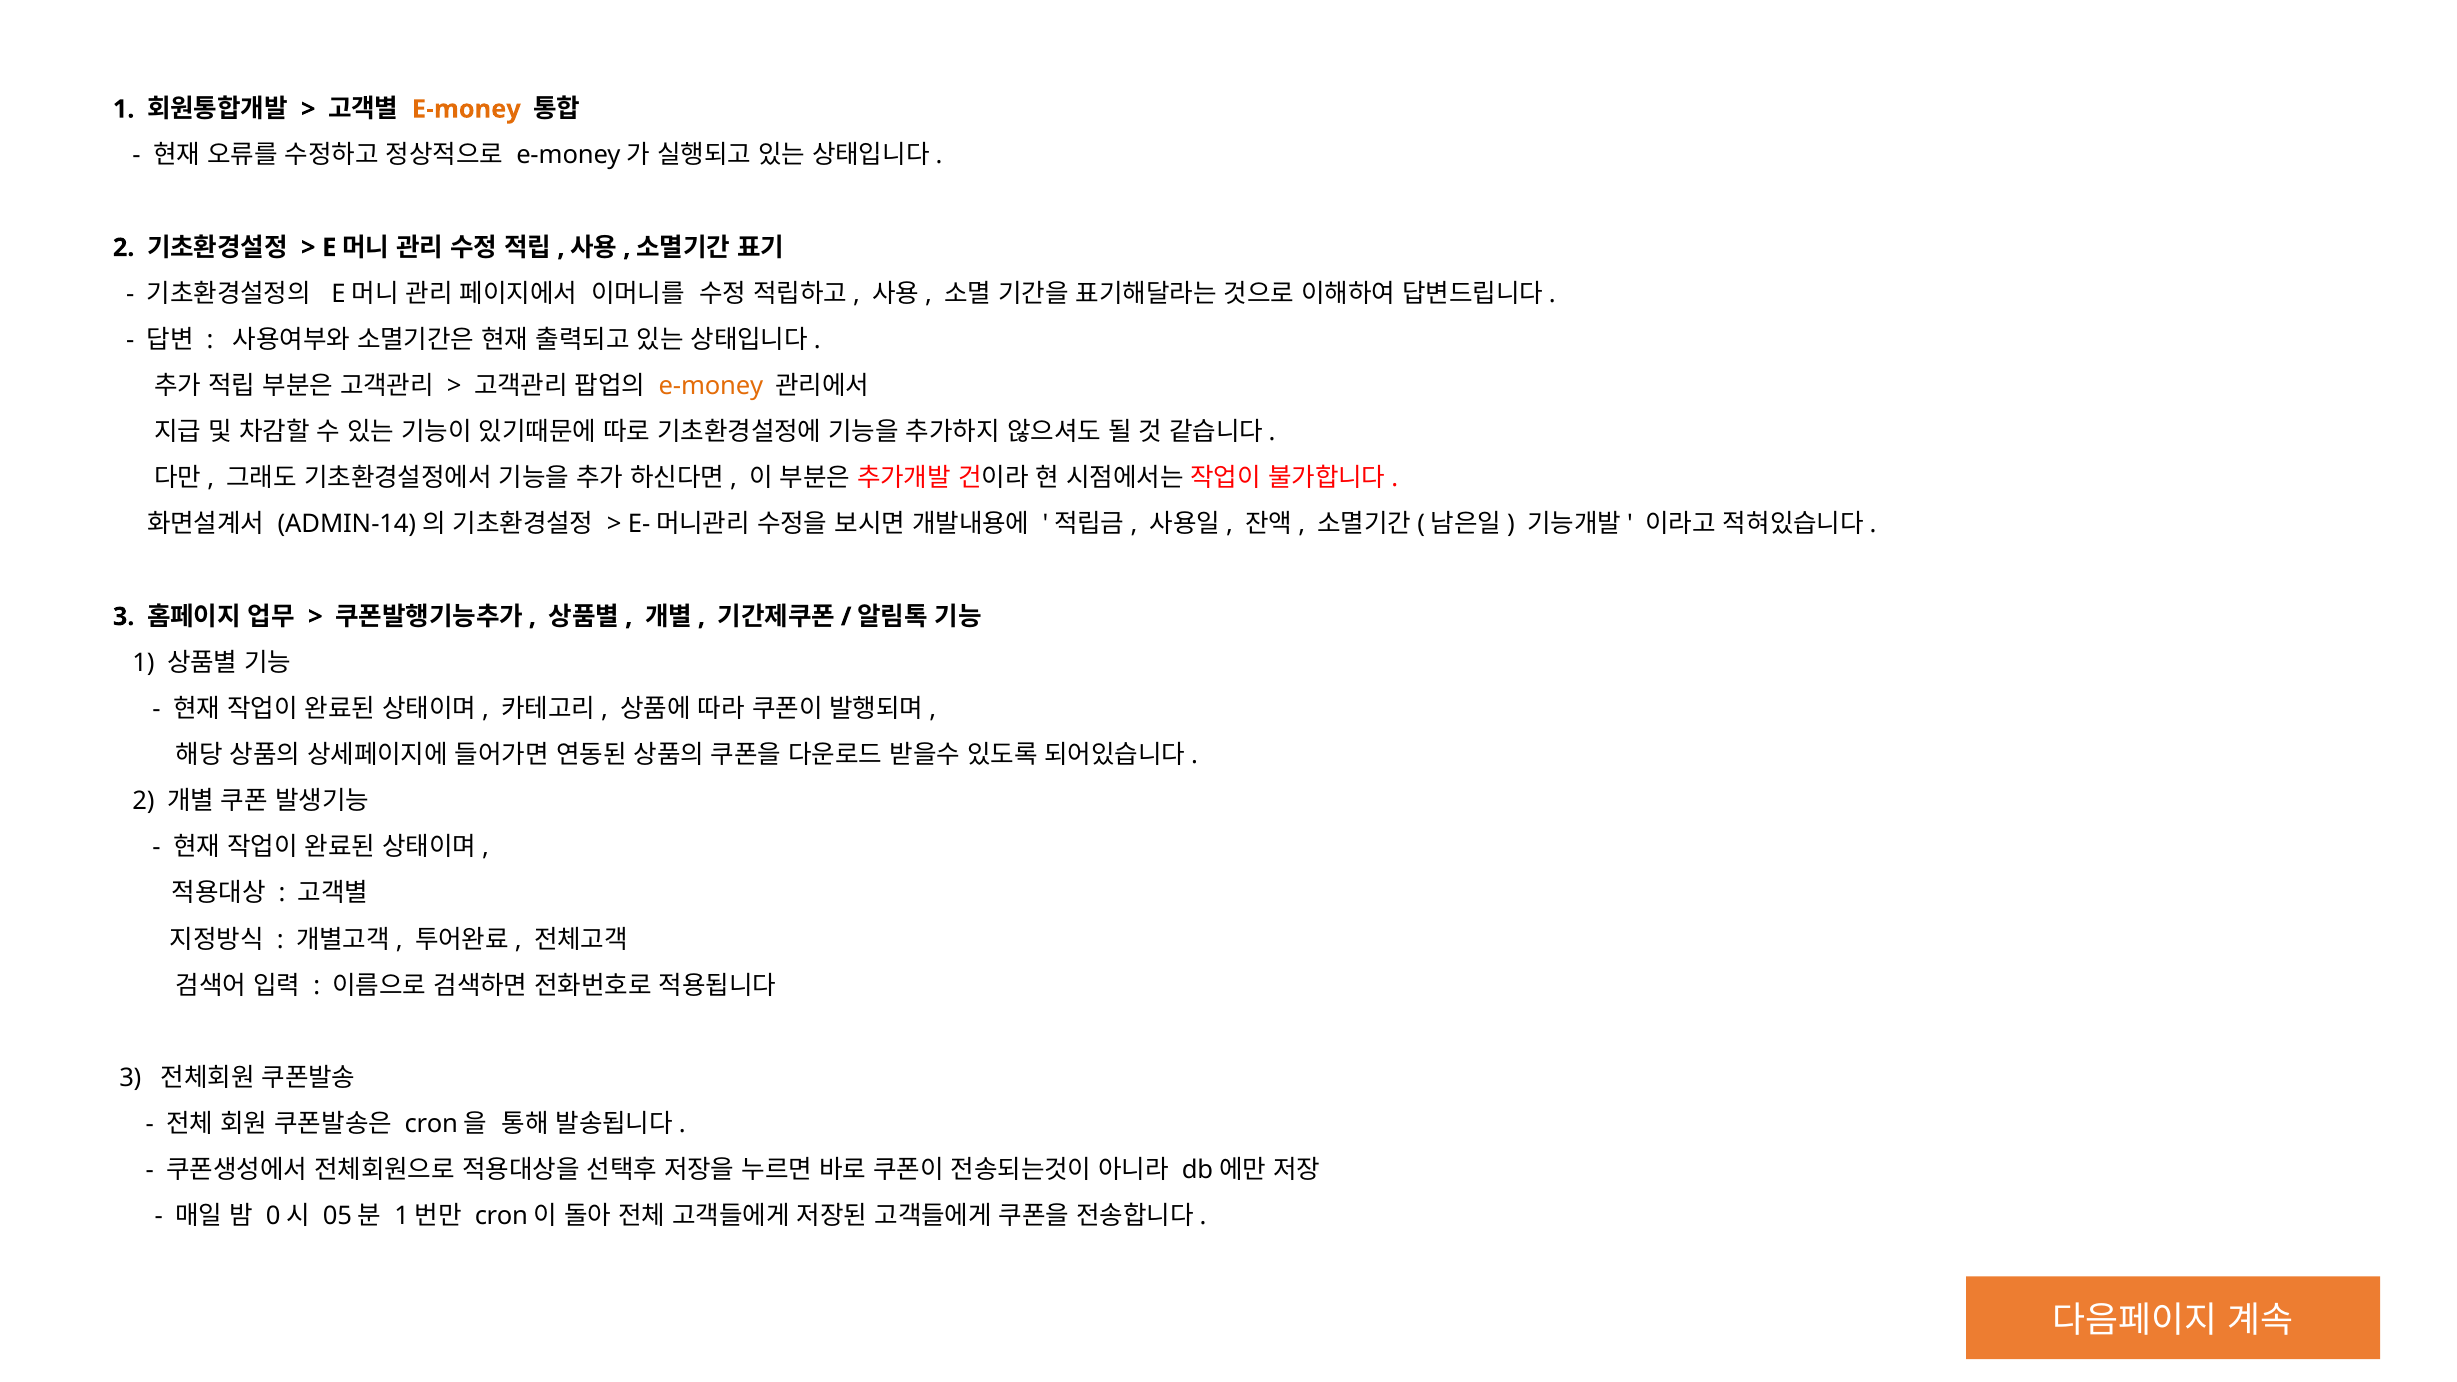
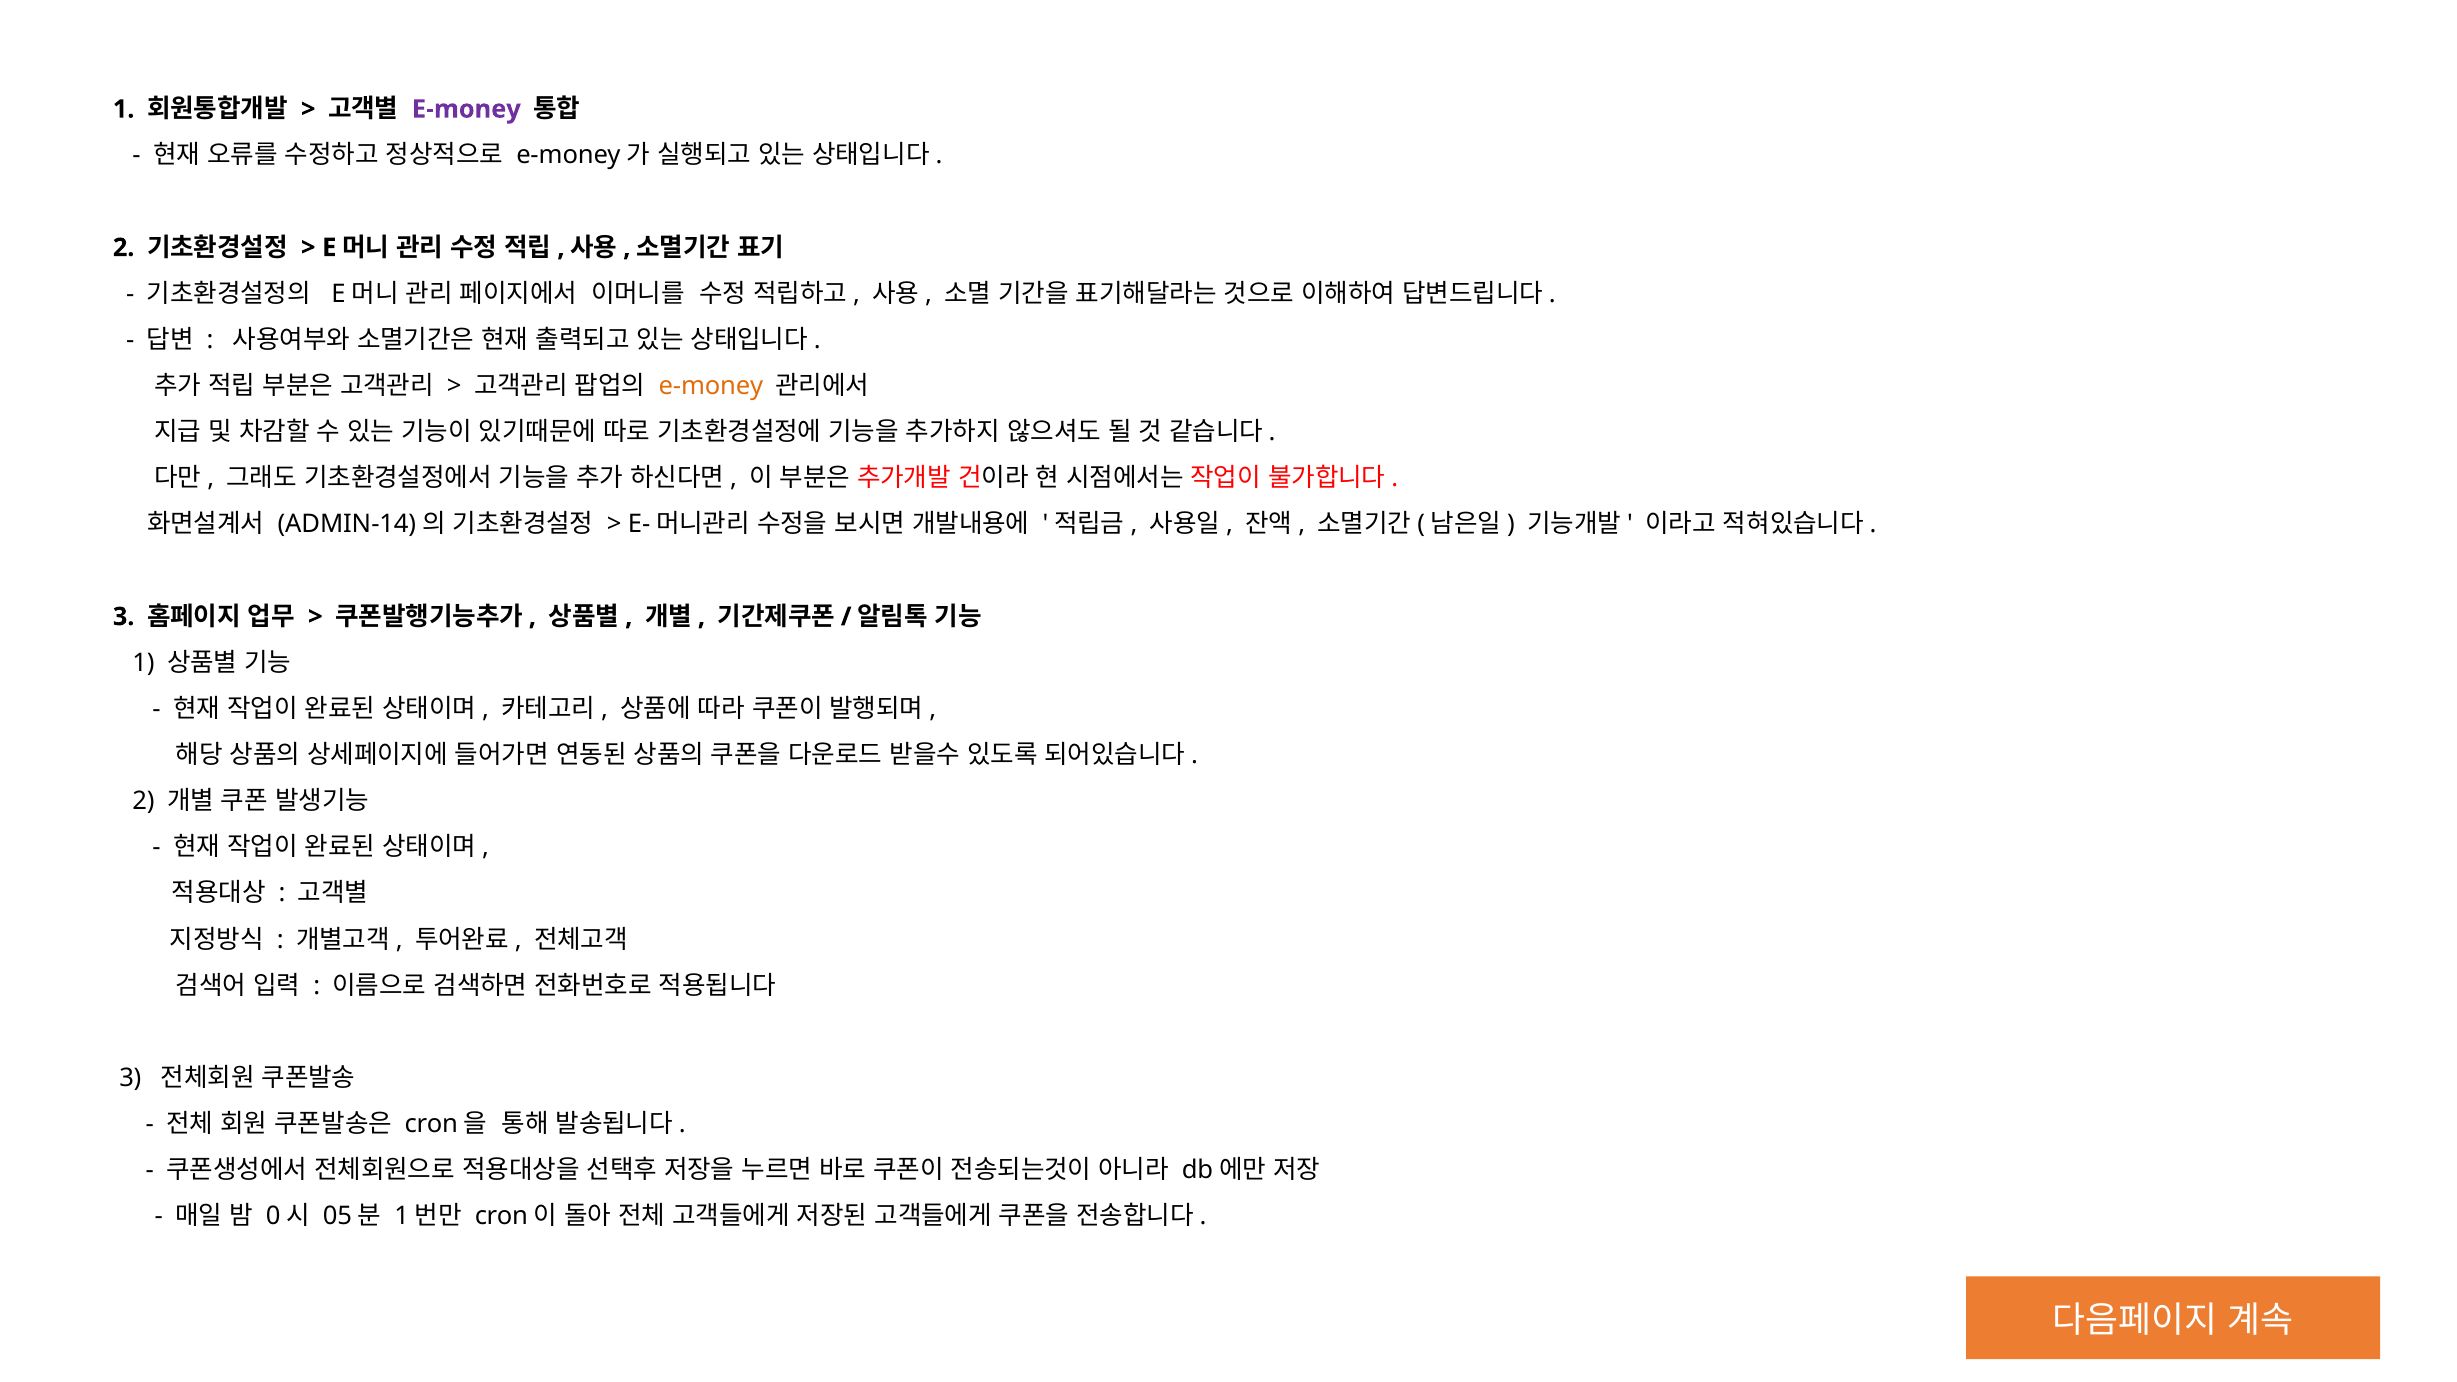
E-money at (466, 109) colour: orange -> purple
